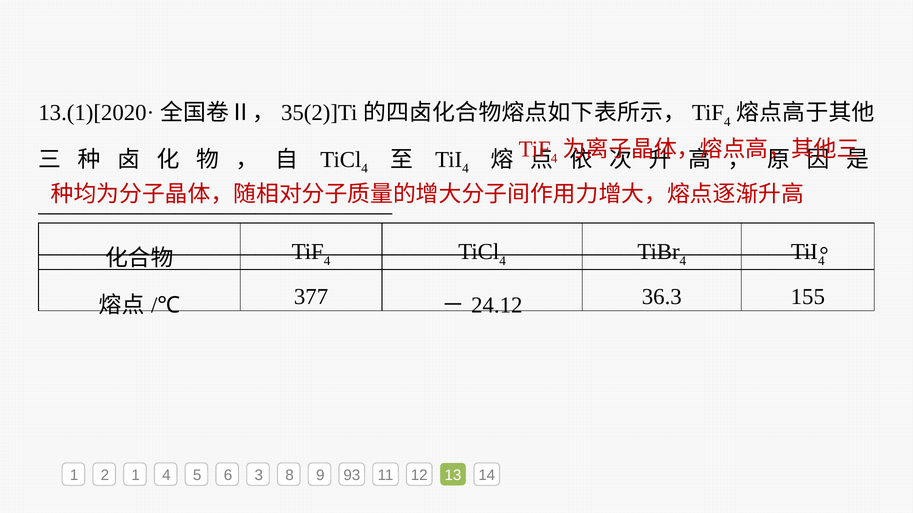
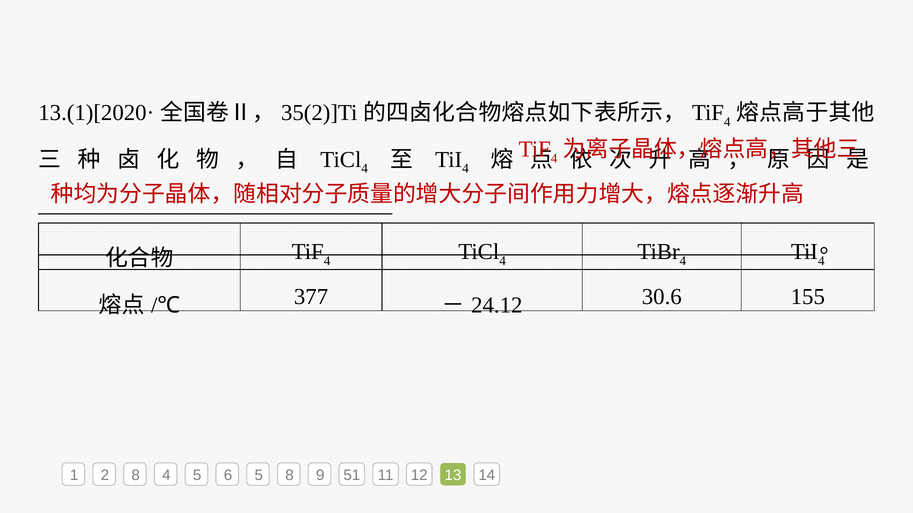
36.3: 36.3 -> 30.6
2 1: 1 -> 8
6 3: 3 -> 5
93: 93 -> 51
